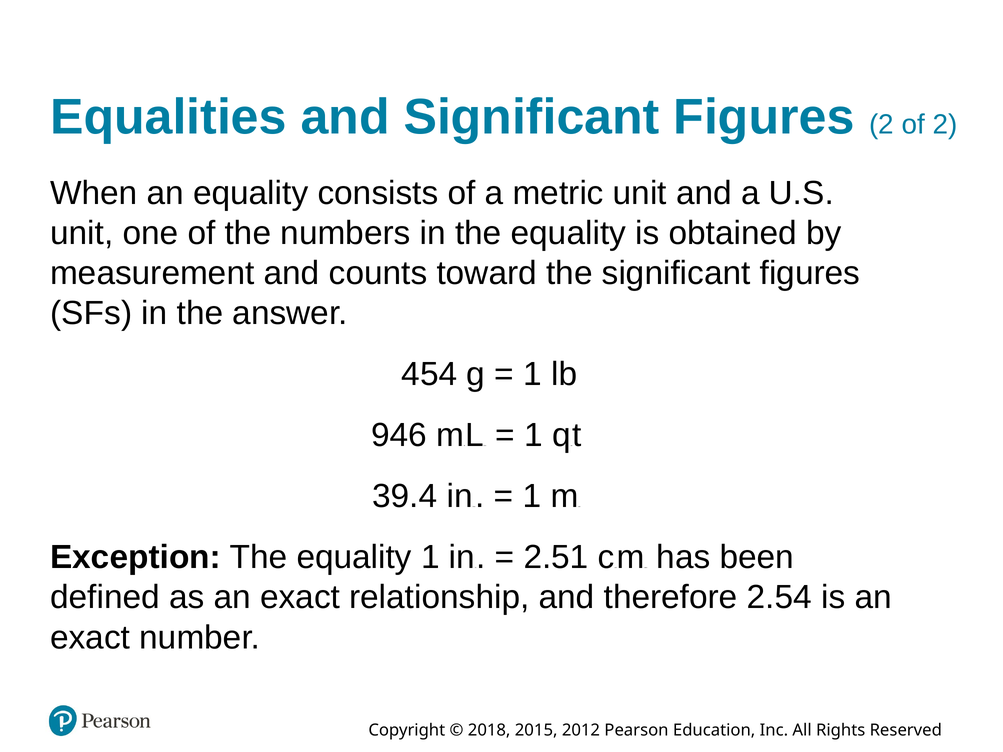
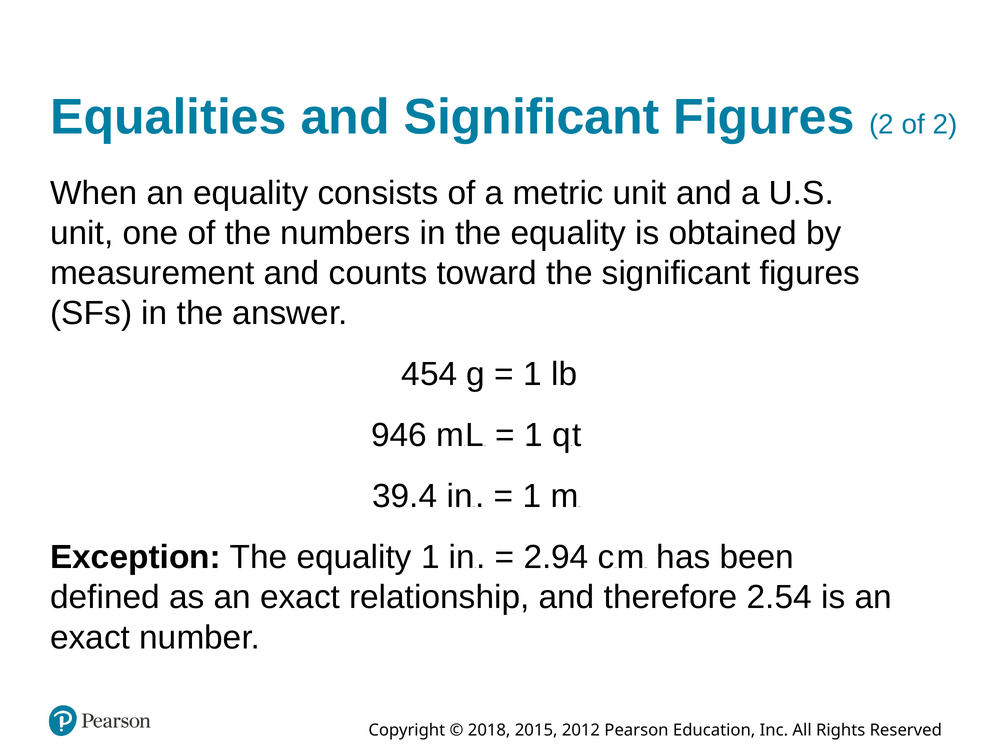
2.51: 2.51 -> 2.94
